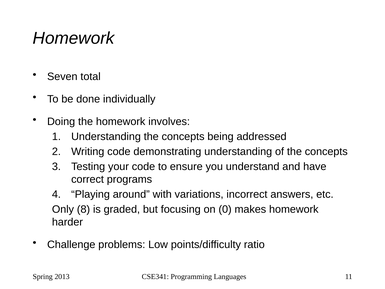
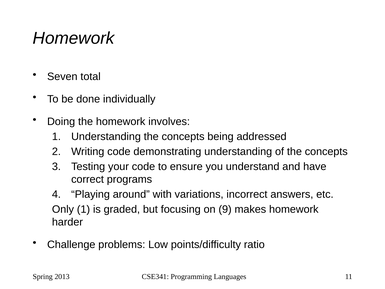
Only 8: 8 -> 1
0: 0 -> 9
